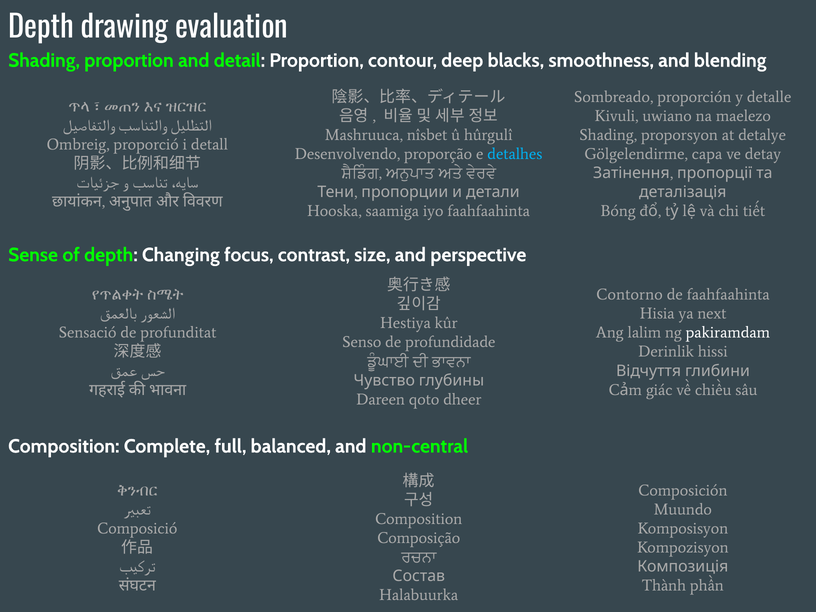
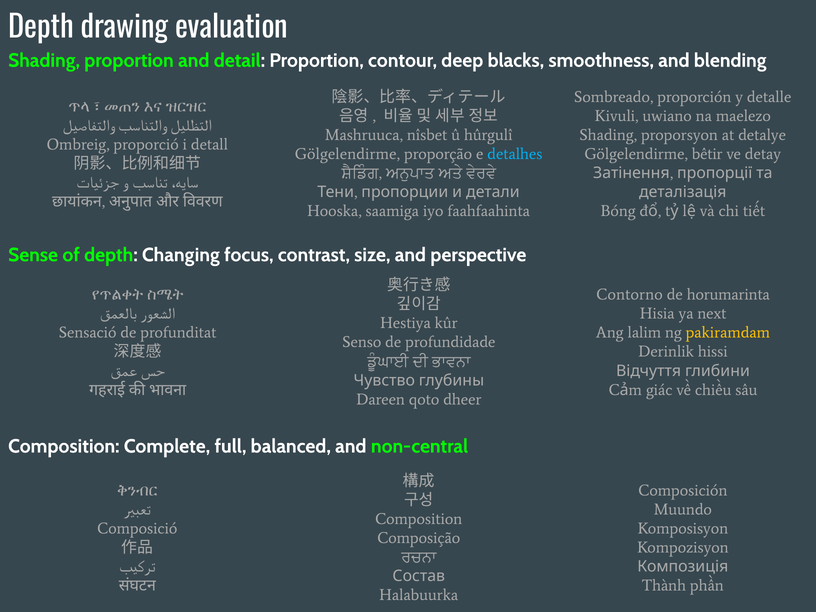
Desenvolvendo at (348, 154): Desenvolvendo -> Gölgelendirme
capa: capa -> bêtir
de faahfaahinta: faahfaahinta -> horumarinta
pakiramdam colour: white -> yellow
